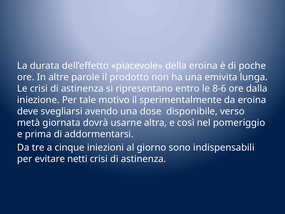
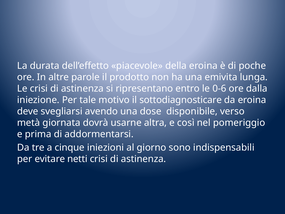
8-6: 8-6 -> 0-6
sperimentalmente: sperimentalmente -> sottodiagnosticare
